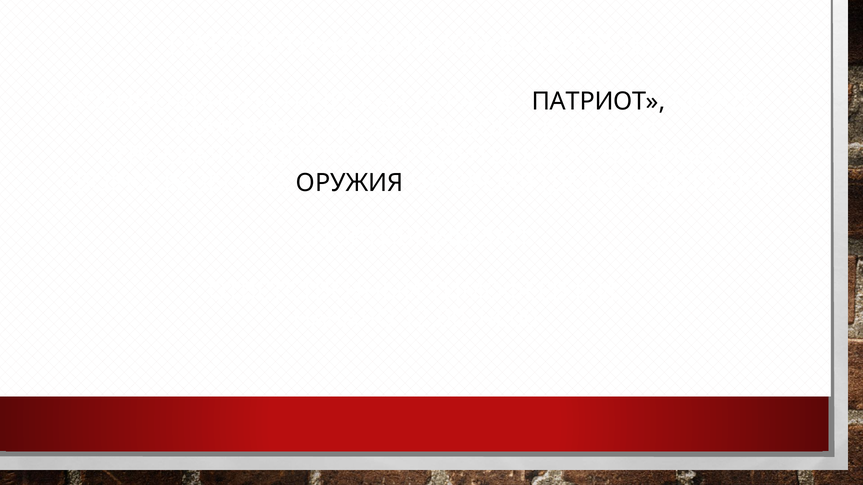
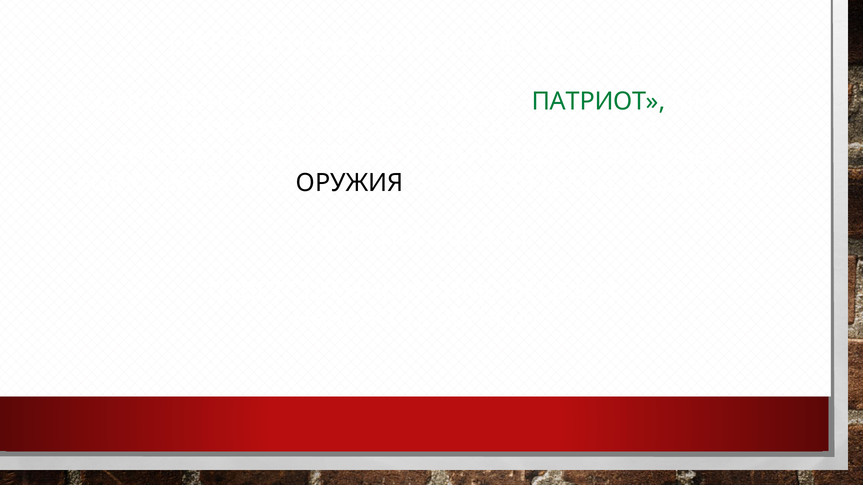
ПАТРИОТ colour: black -> green
